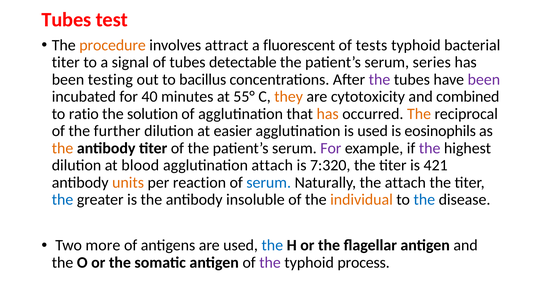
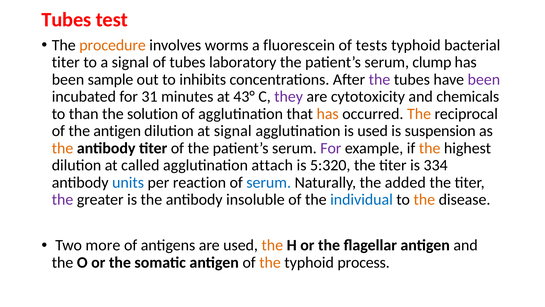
attract: attract -> worms
fluorescent: fluorescent -> fluorescein
detectable: detectable -> laboratory
series: series -> clump
testing: testing -> sample
bacillus: bacillus -> inhibits
40: 40 -> 31
55°: 55° -> 43°
they colour: orange -> purple
combined: combined -> chemicals
ratio: ratio -> than
the further: further -> antigen
at easier: easier -> signal
eosinophils: eosinophils -> suspension
the at (430, 148) colour: purple -> orange
blood: blood -> called
7:320: 7:320 -> 5:320
421: 421 -> 334
units colour: orange -> blue
the attach: attach -> added
the at (63, 199) colour: blue -> purple
individual colour: orange -> blue
the at (424, 199) colour: blue -> orange
the at (272, 245) colour: blue -> orange
the at (270, 262) colour: purple -> orange
